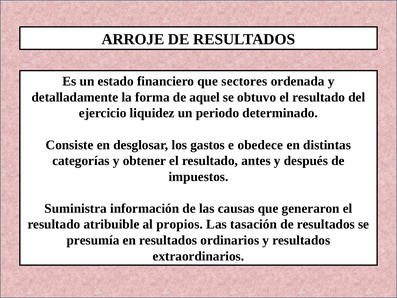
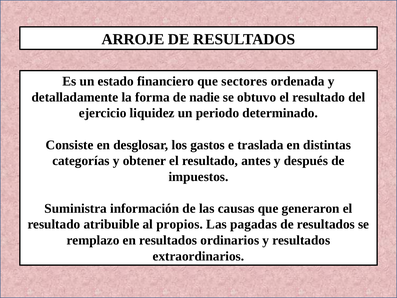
aquel: aquel -> nadie
obedece: obedece -> traslada
tasación: tasación -> pagadas
presumía: presumía -> remplazo
